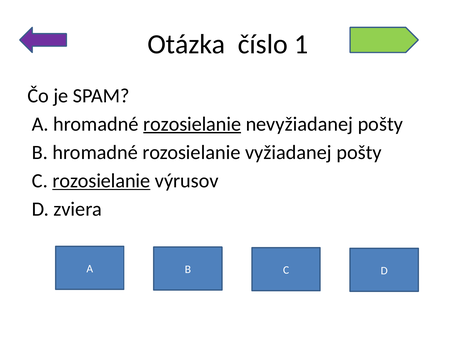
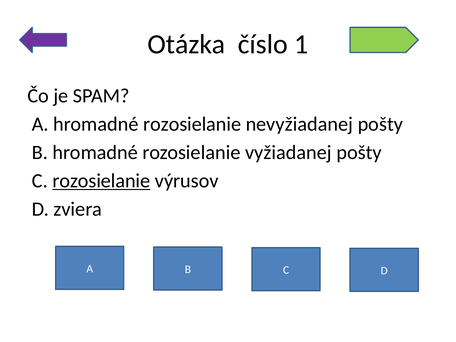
rozosielanie at (192, 124) underline: present -> none
